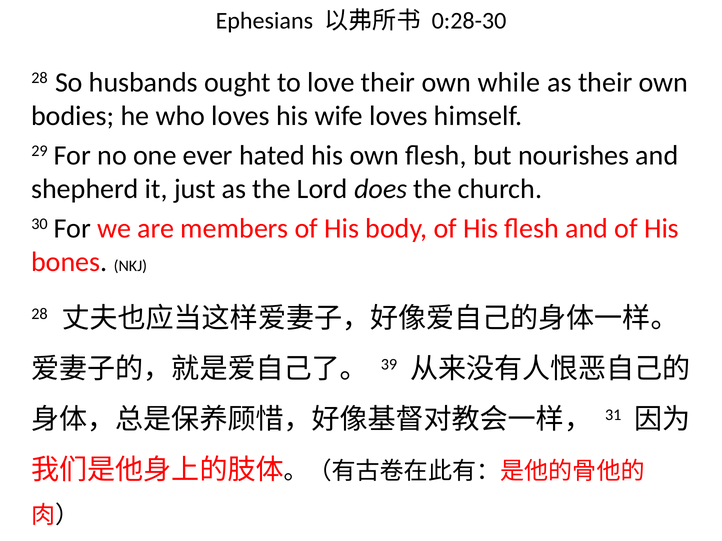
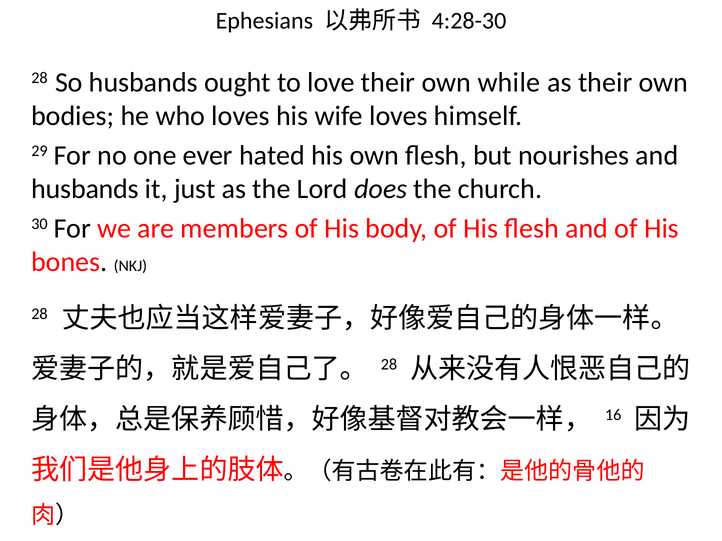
0:28-30: 0:28-30 -> 4:28-30
shepherd at (85, 189): shepherd -> husbands
39 at (389, 365): 39 -> 28
31: 31 -> 16
